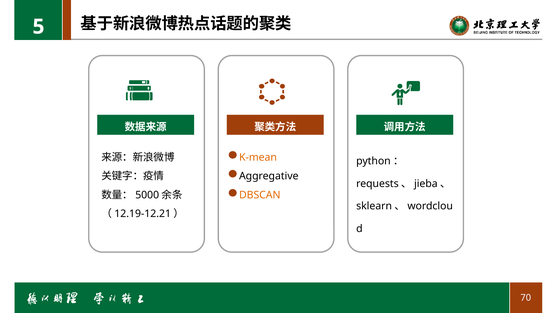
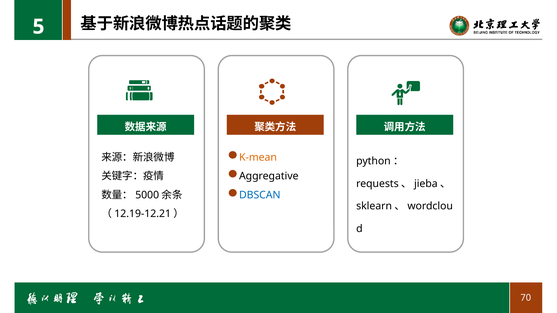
DBSCAN colour: orange -> blue
